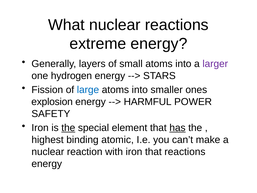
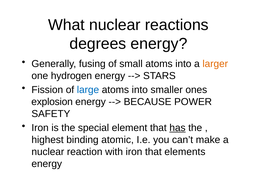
extreme: extreme -> degrees
layers: layers -> fusing
larger colour: purple -> orange
HARMFUL: HARMFUL -> BECAUSE
the at (68, 128) underline: present -> none
that reactions: reactions -> elements
